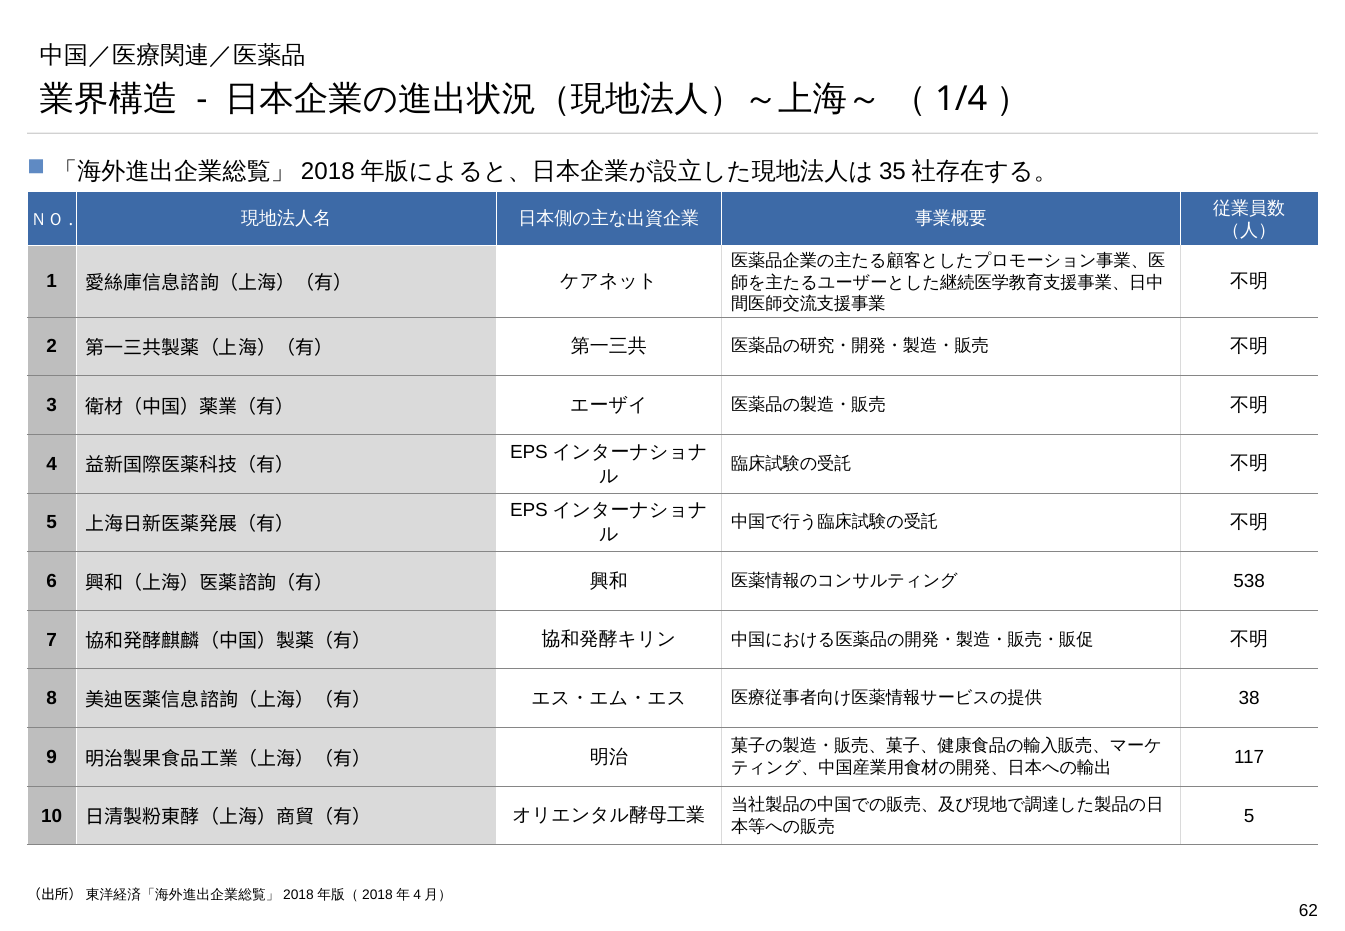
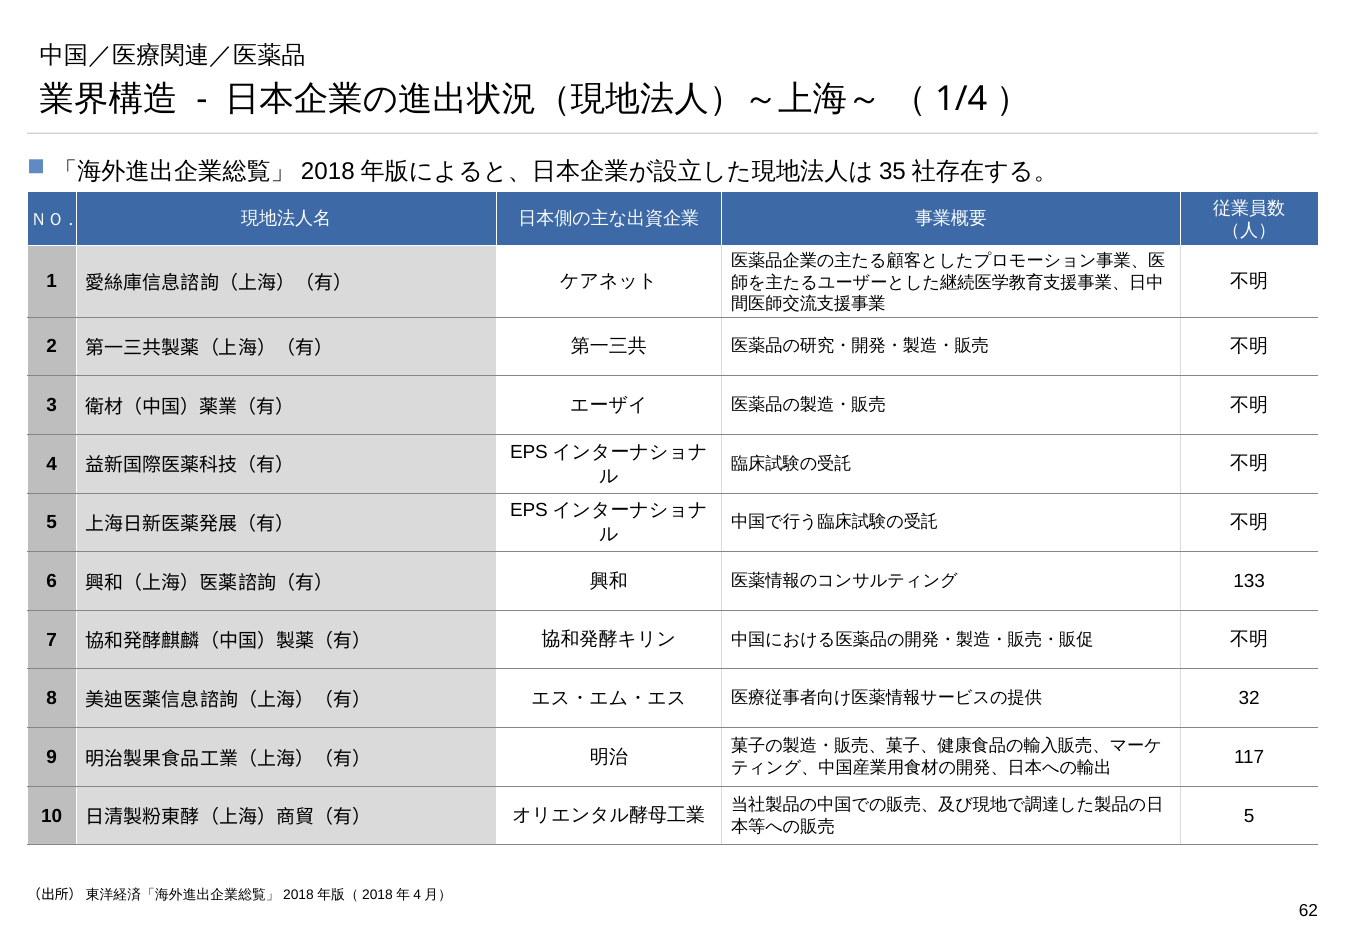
538: 538 -> 133
38: 38 -> 32
